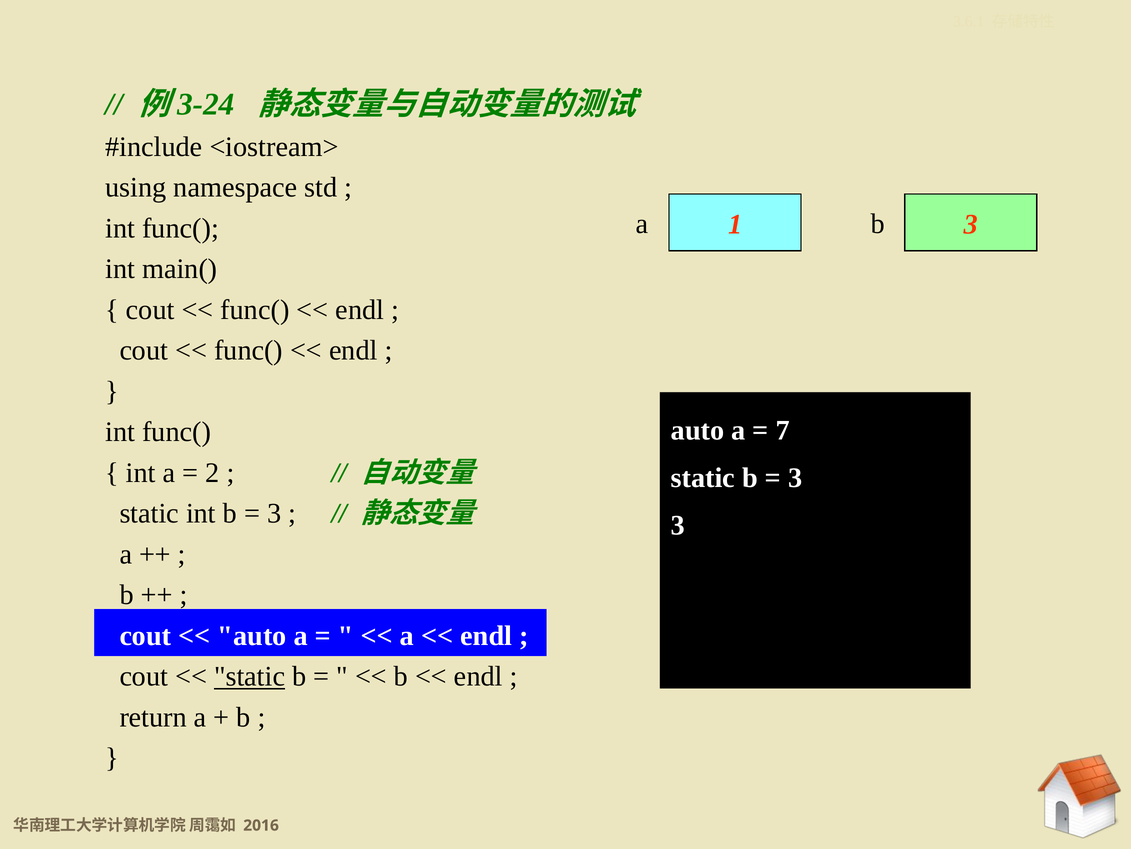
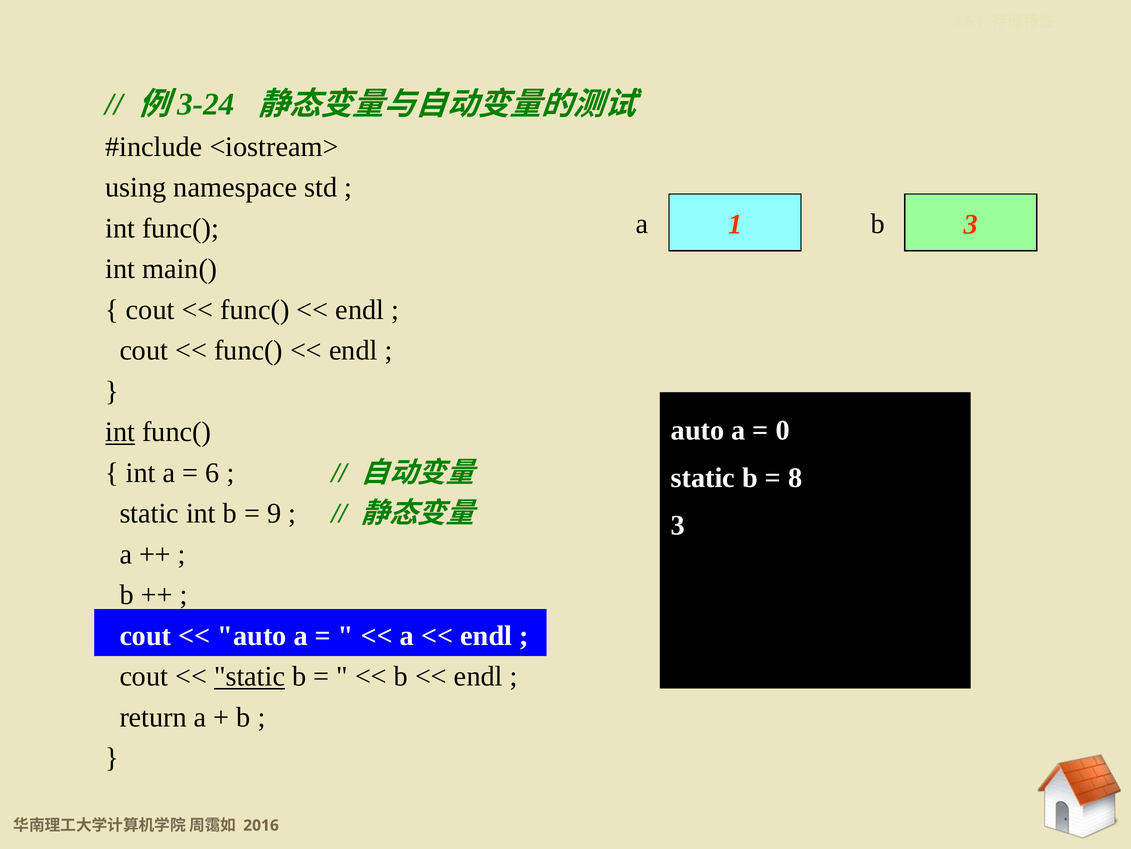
7: 7 -> 0
int at (120, 432) underline: none -> present
2: 2 -> 6
3 at (795, 477): 3 -> 8
3 at (274, 513): 3 -> 9
